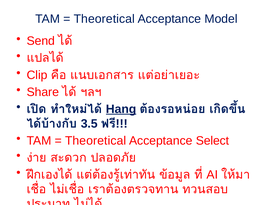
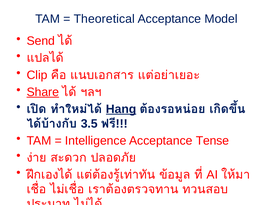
Share underline: none -> present
Theoretical at (96, 140): Theoretical -> Intelligence
Select: Select -> Tense
